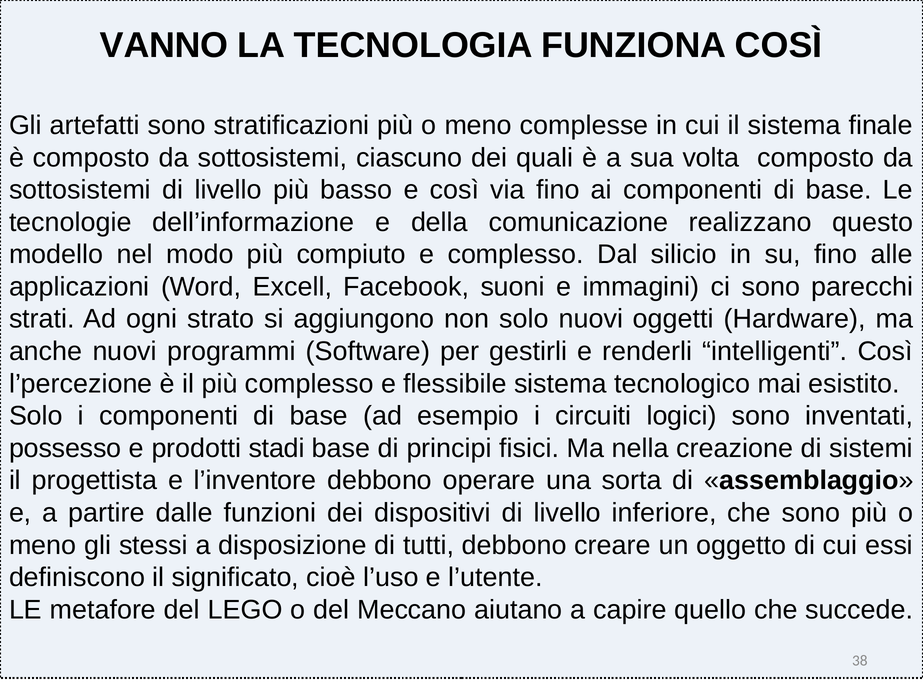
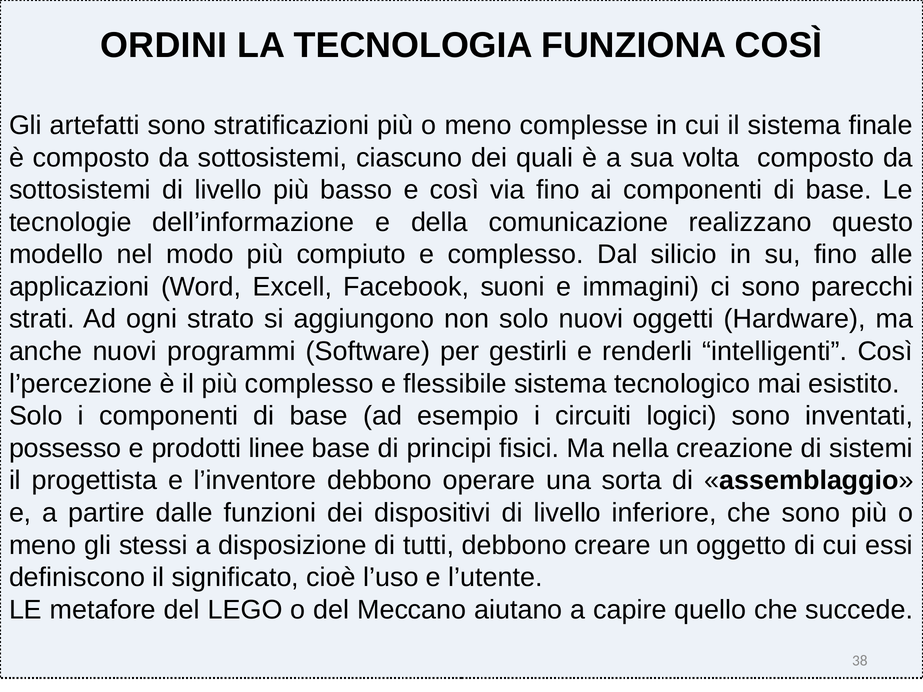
VANNO: VANNO -> ORDINI
stadi: stadi -> linee
